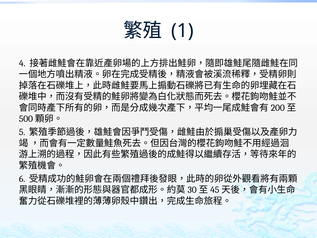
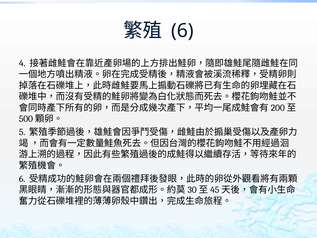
1 at (182, 31): 1 -> 6
